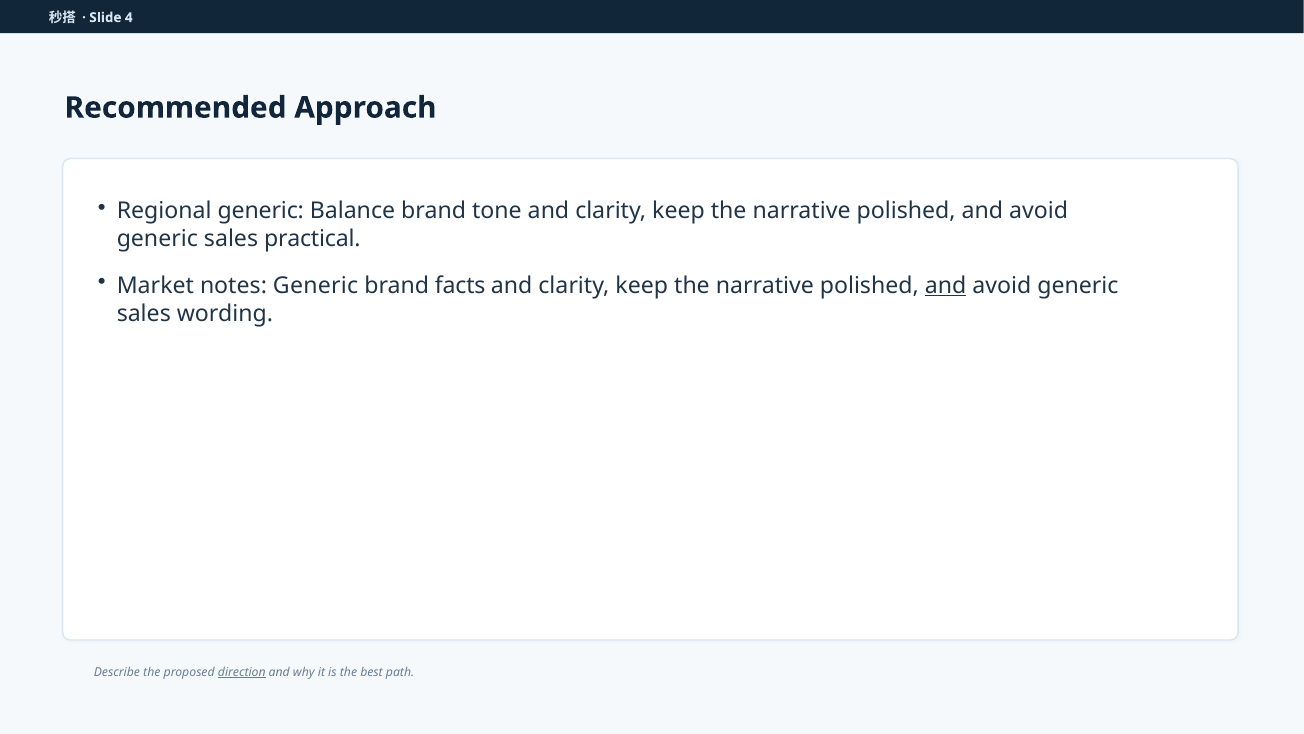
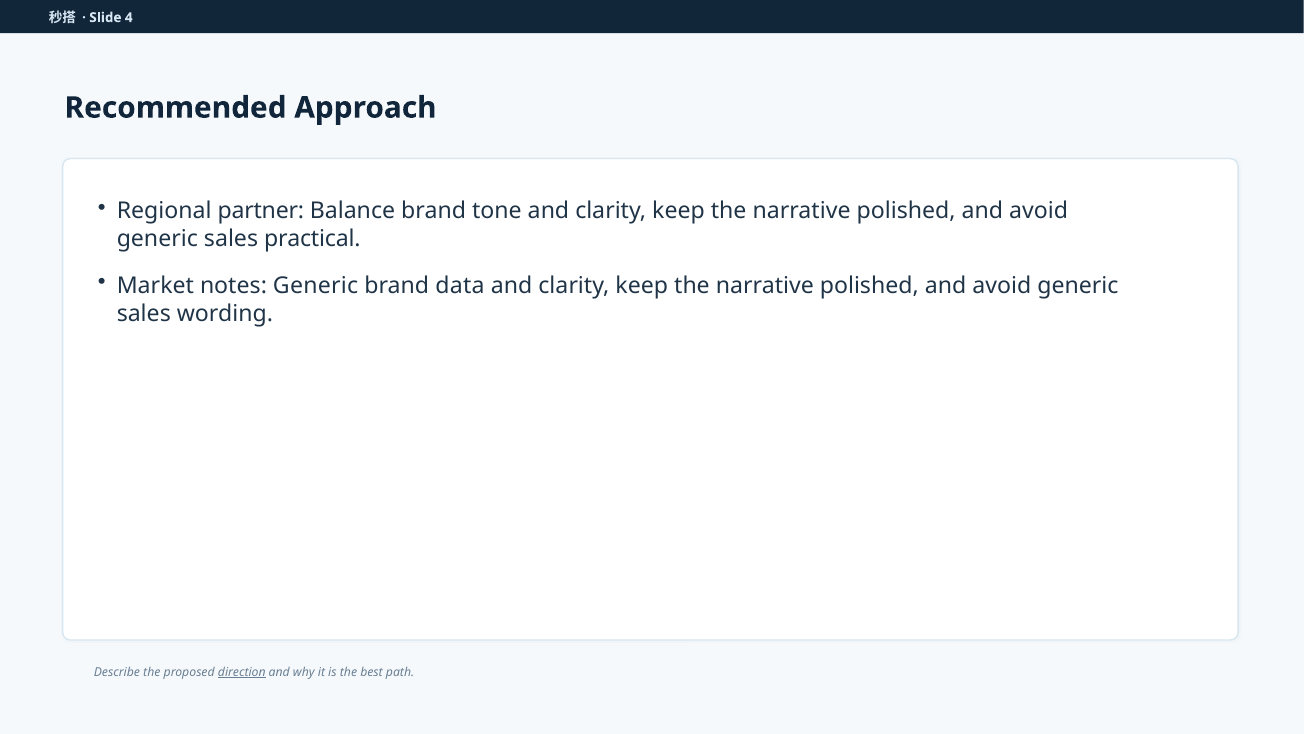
Regional generic: generic -> partner
facts: facts -> data
and at (946, 286) underline: present -> none
